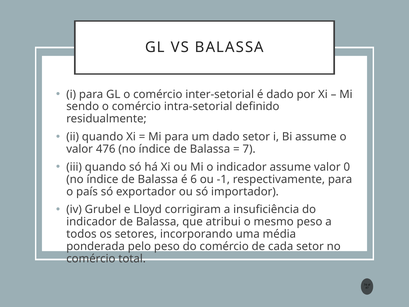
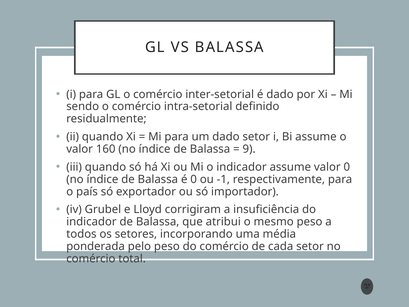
476: 476 -> 160
7: 7 -> 9
é 6: 6 -> 0
